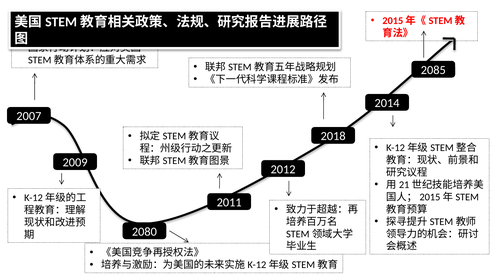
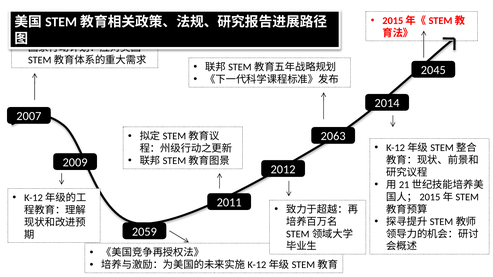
2085: 2085 -> 2045
2018: 2018 -> 2063
2080: 2080 -> 2059
